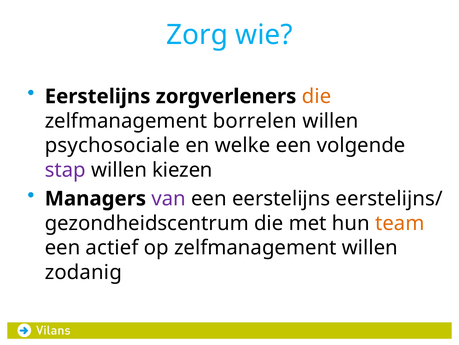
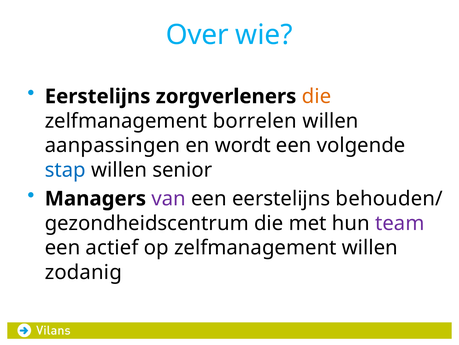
Zorg: Zorg -> Over
psychosociale: psychosociale -> aanpassingen
welke: welke -> wordt
stap colour: purple -> blue
kiezen: kiezen -> senior
eerstelijns/: eerstelijns/ -> behouden/
team colour: orange -> purple
